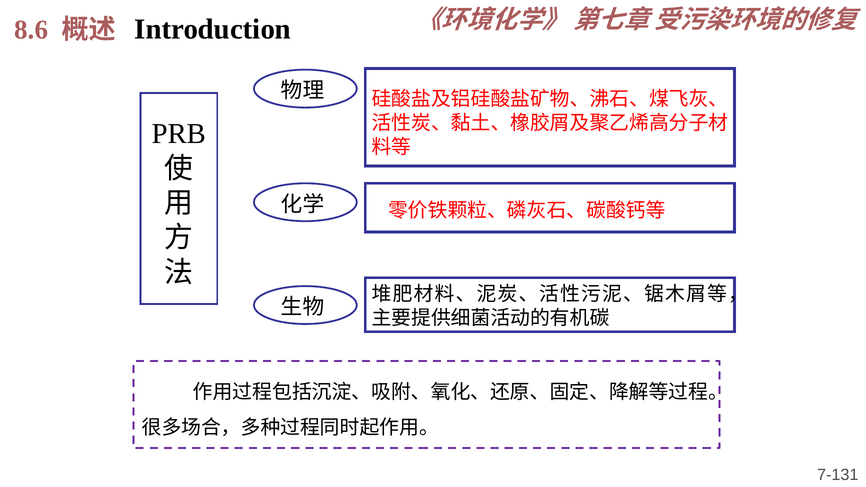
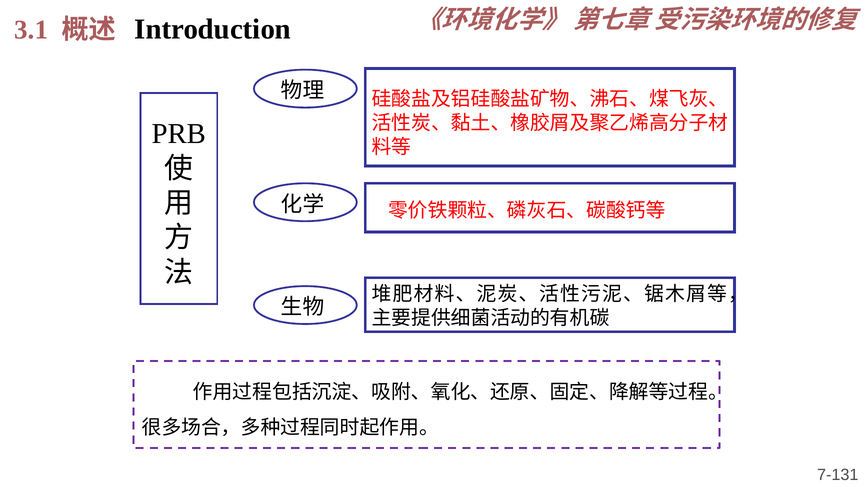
8.6: 8.6 -> 3.1
